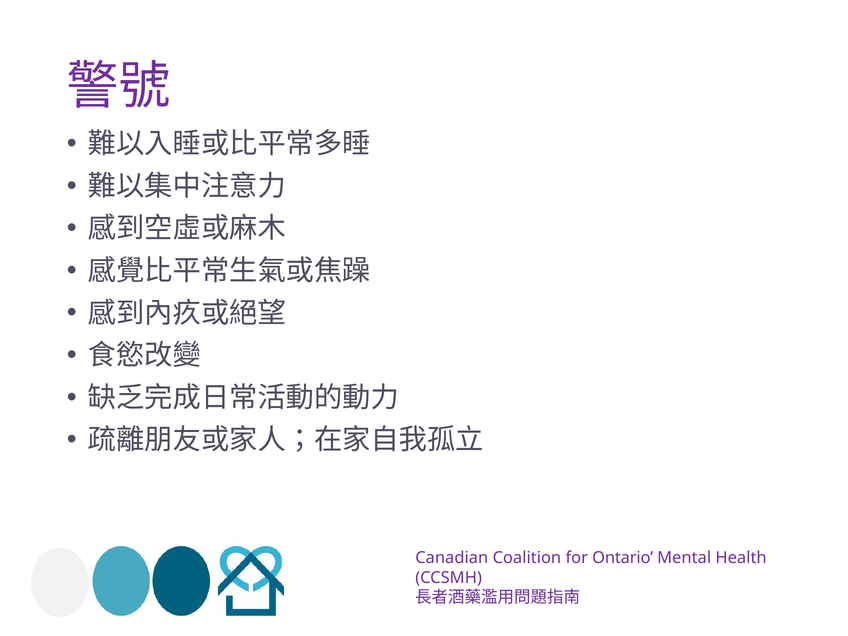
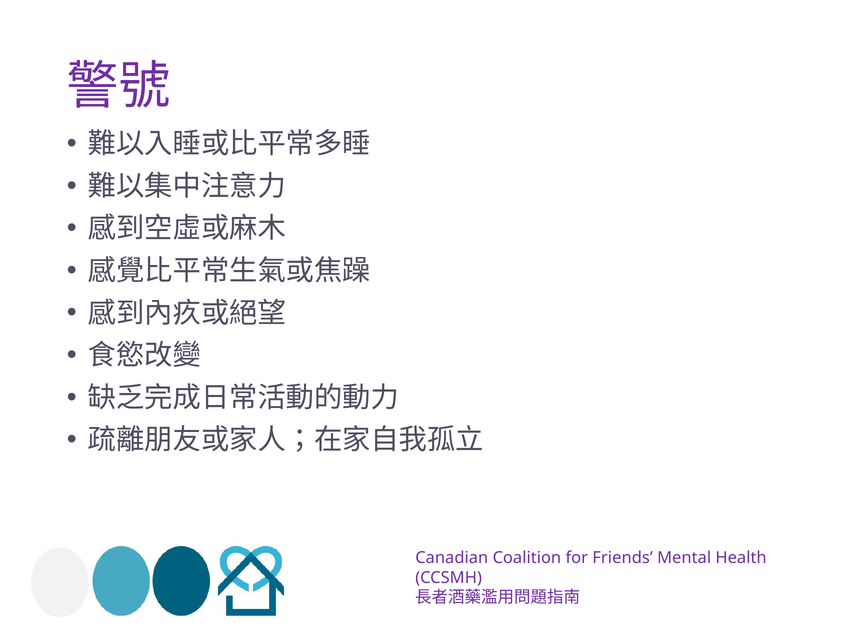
Ontario: Ontario -> Friends
